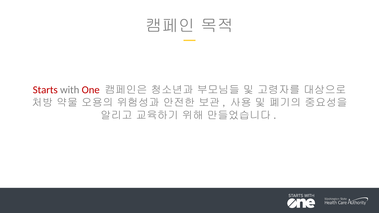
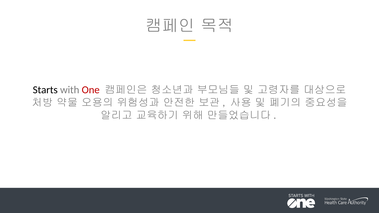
Starts colour: red -> black
